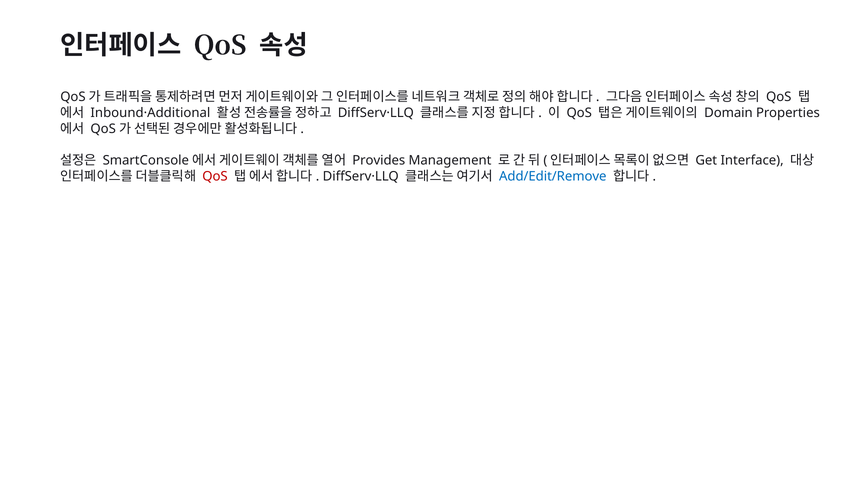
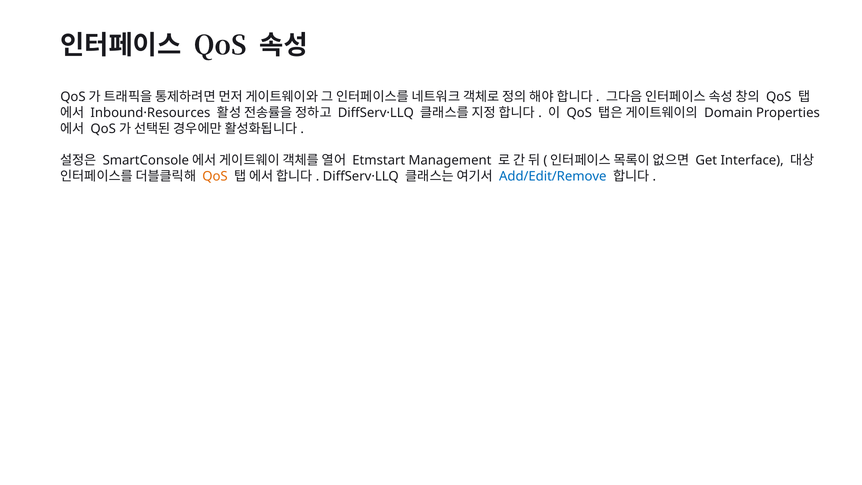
Inbound·Additional: Inbound·Additional -> Inbound·Resources
Provides: Provides -> Etmstart
QoS at (215, 176) colour: red -> orange
